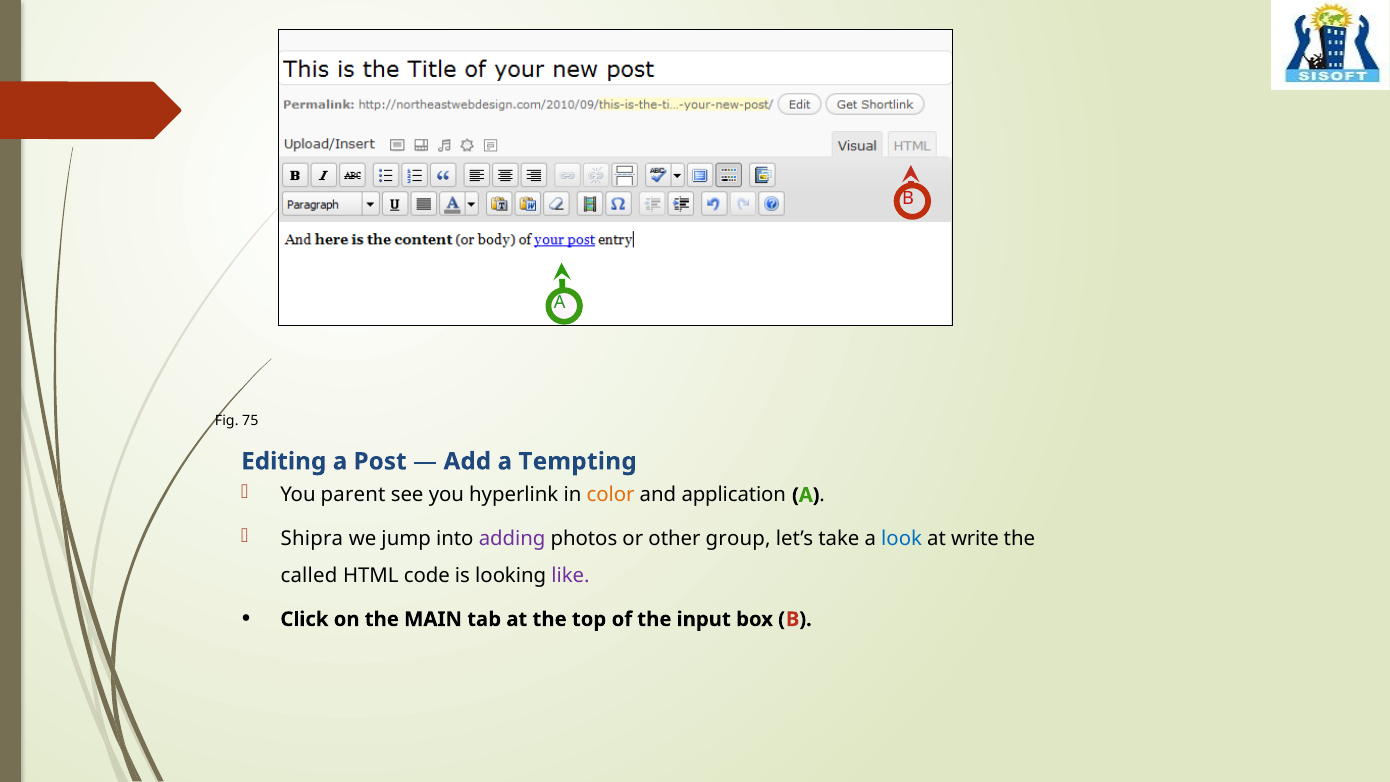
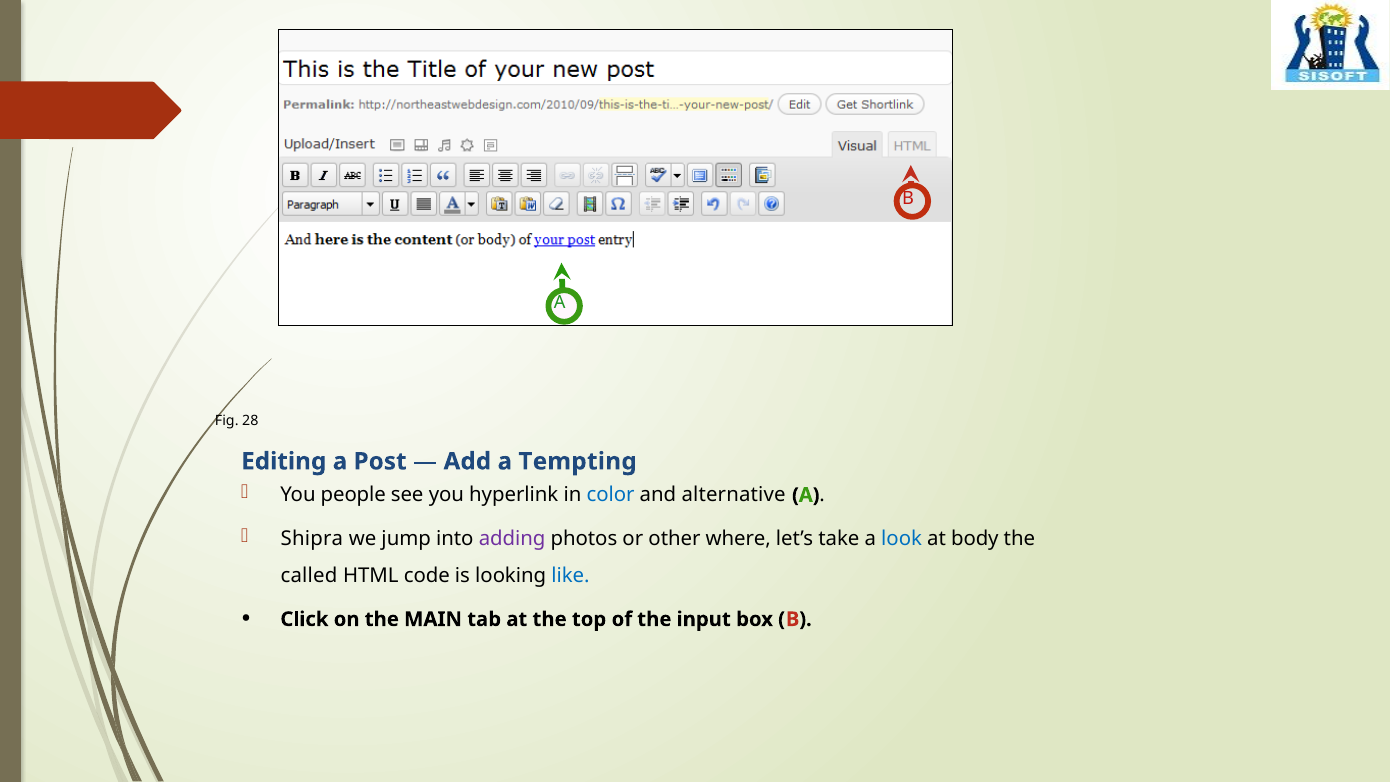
75: 75 -> 28
parent: parent -> people
color colour: orange -> blue
application: application -> alternative
group: group -> where
write: write -> body
like colour: purple -> blue
